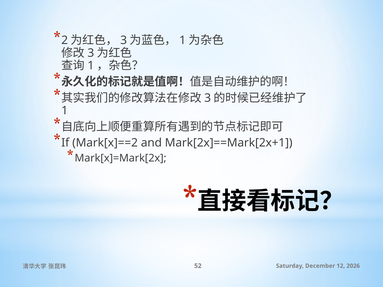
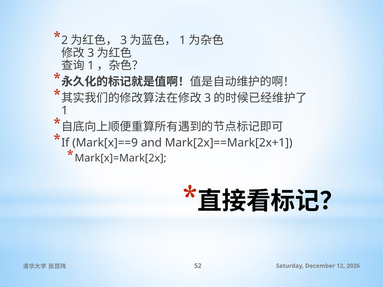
Mark[x]==2: Mark[x]==2 -> Mark[x]==9
